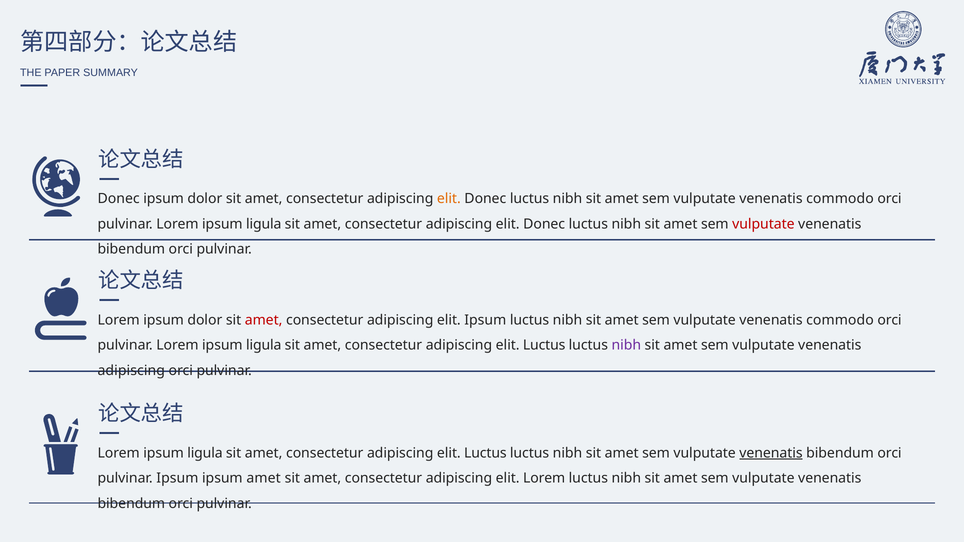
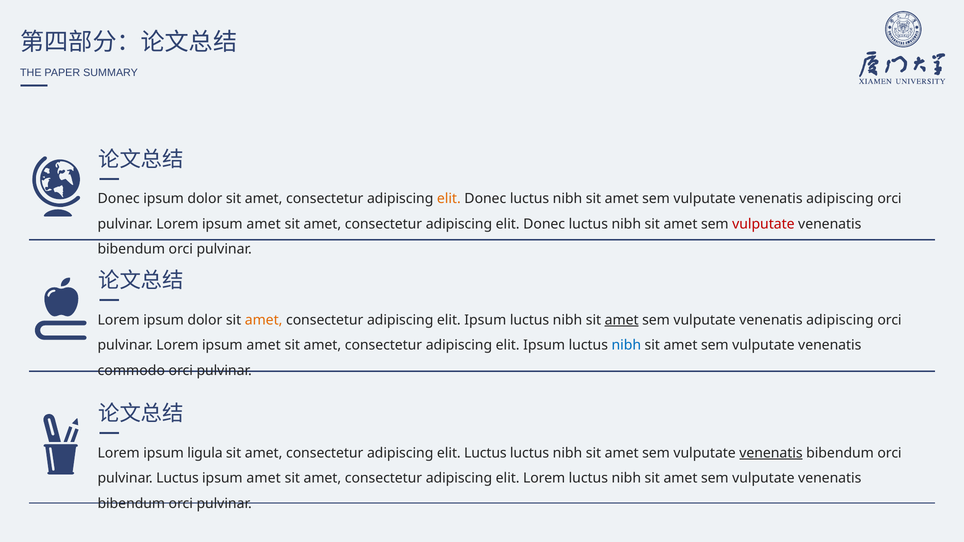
commodo at (840, 199): commodo -> adipiscing
ligula at (264, 224): ligula -> amet
amet at (264, 320) colour: red -> orange
amet at (622, 320) underline: none -> present
commodo at (840, 320): commodo -> adipiscing
ligula at (264, 345): ligula -> amet
Luctus at (544, 345): Luctus -> Ipsum
nibh at (626, 345) colour: purple -> blue
adipiscing at (131, 371): adipiscing -> commodo
pulvinar Ipsum: Ipsum -> Luctus
